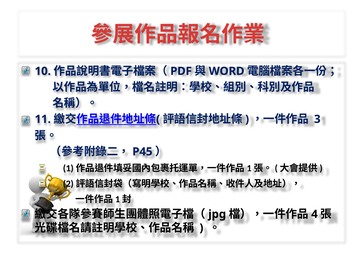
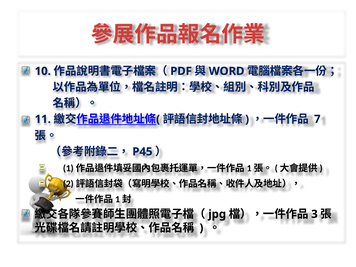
3: 3 -> 7
4: 4 -> 3
